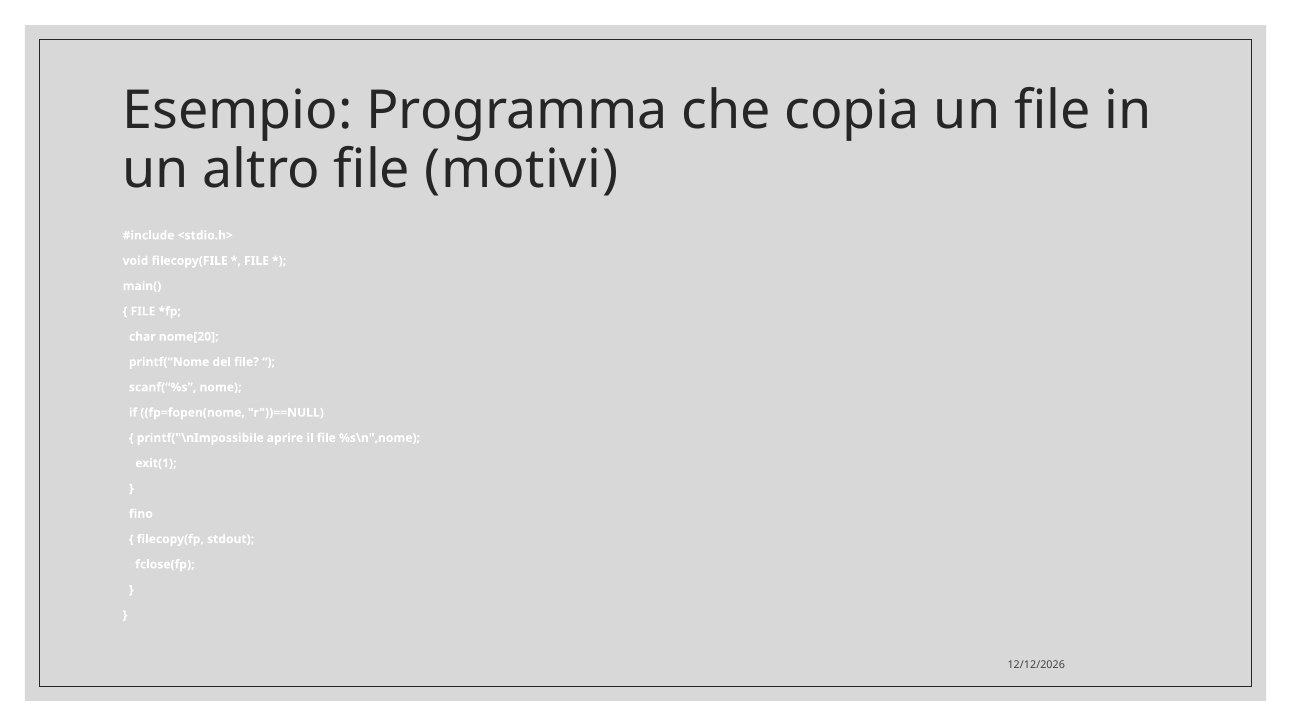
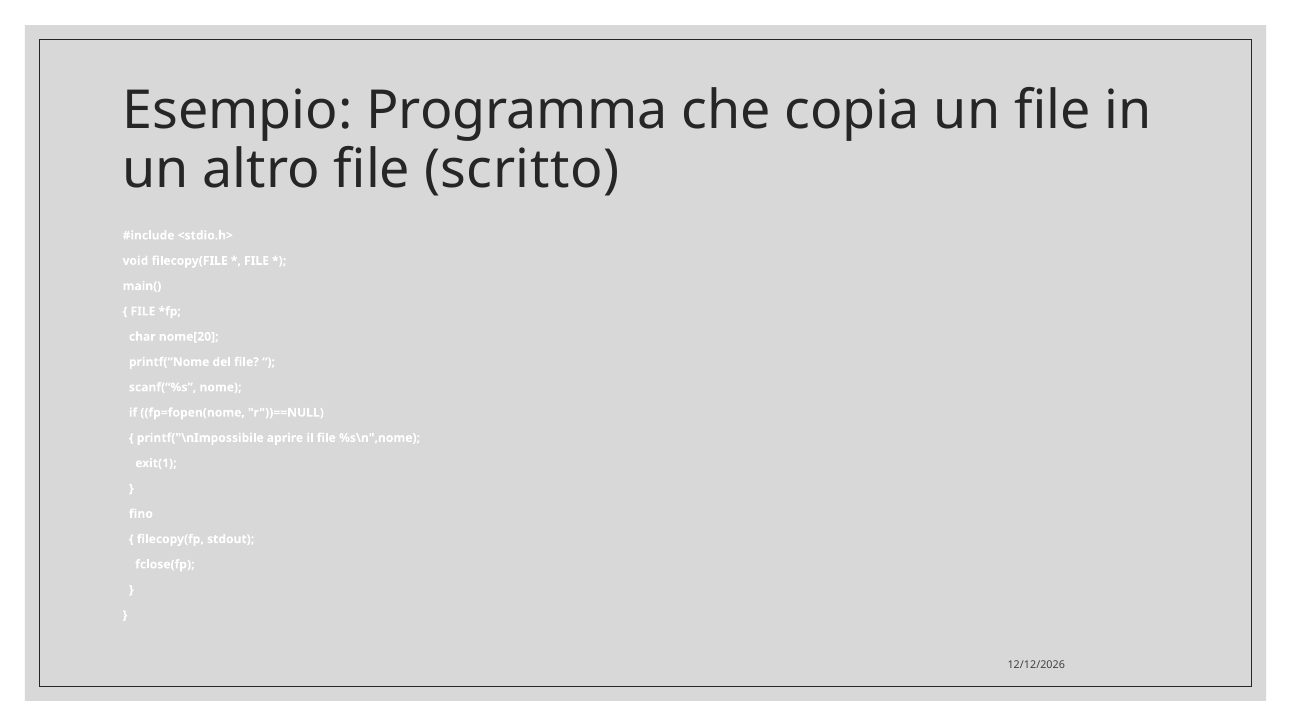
motivi: motivi -> scritto
